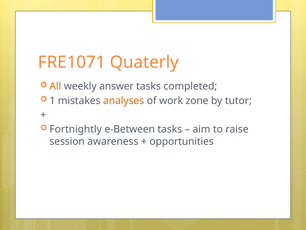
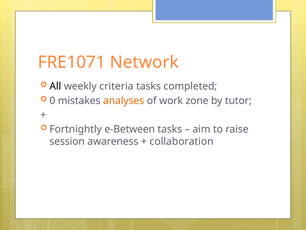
Quaterly: Quaterly -> Network
All colour: orange -> black
answer: answer -> criteria
1: 1 -> 0
opportunities: opportunities -> collaboration
